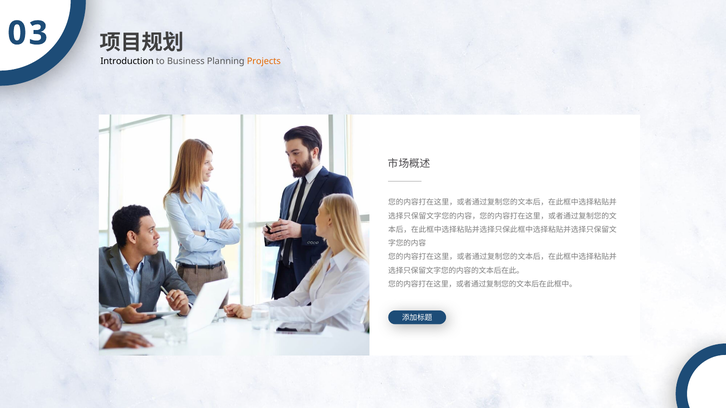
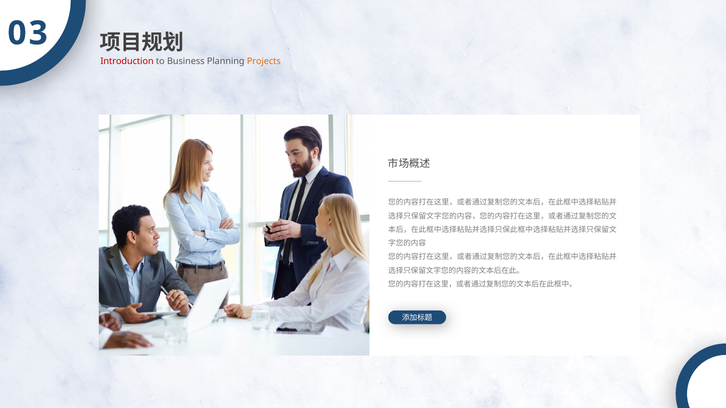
Introduction colour: black -> red
